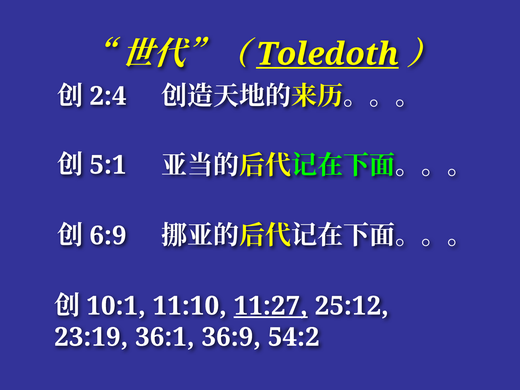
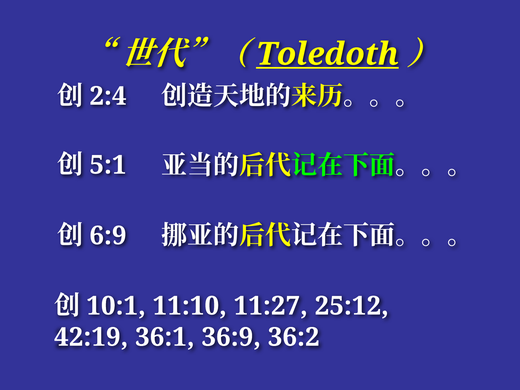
11:27 underline: present -> none
23:19: 23:19 -> 42:19
54:2: 54:2 -> 36:2
